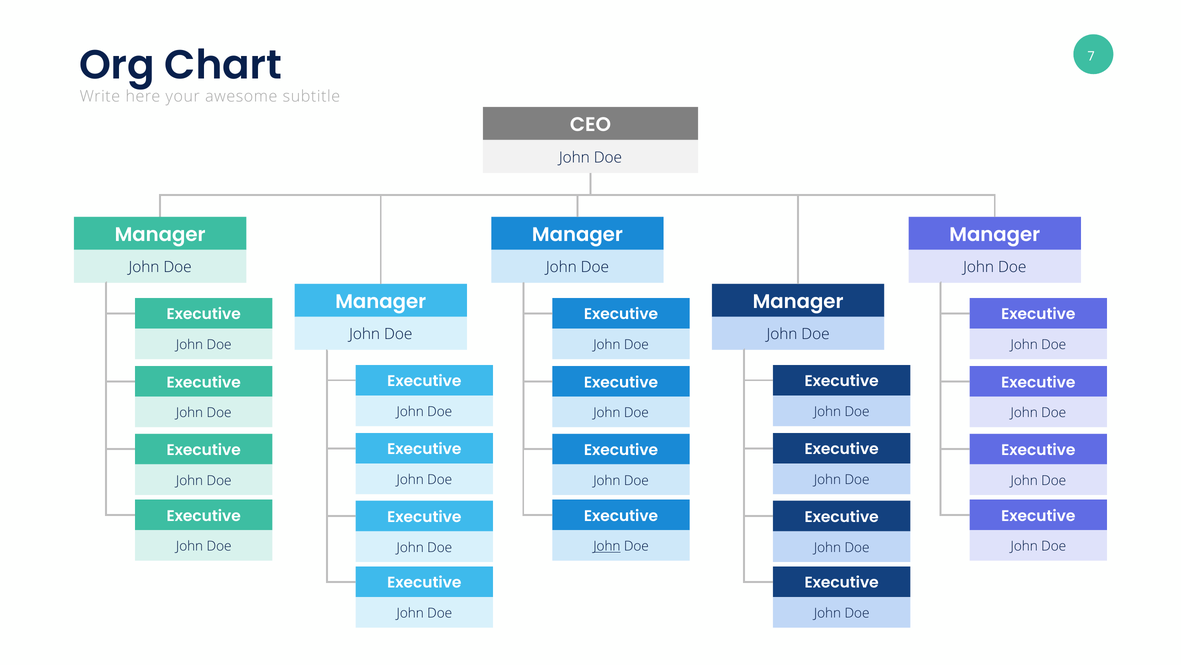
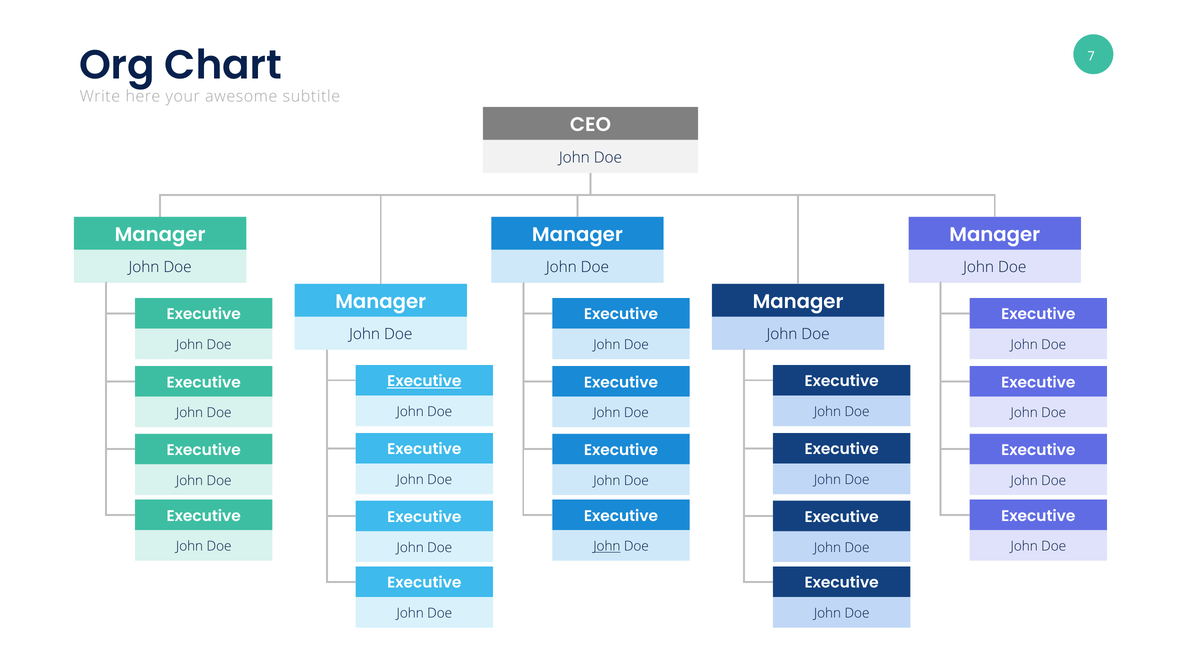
Executive at (424, 381) underline: none -> present
